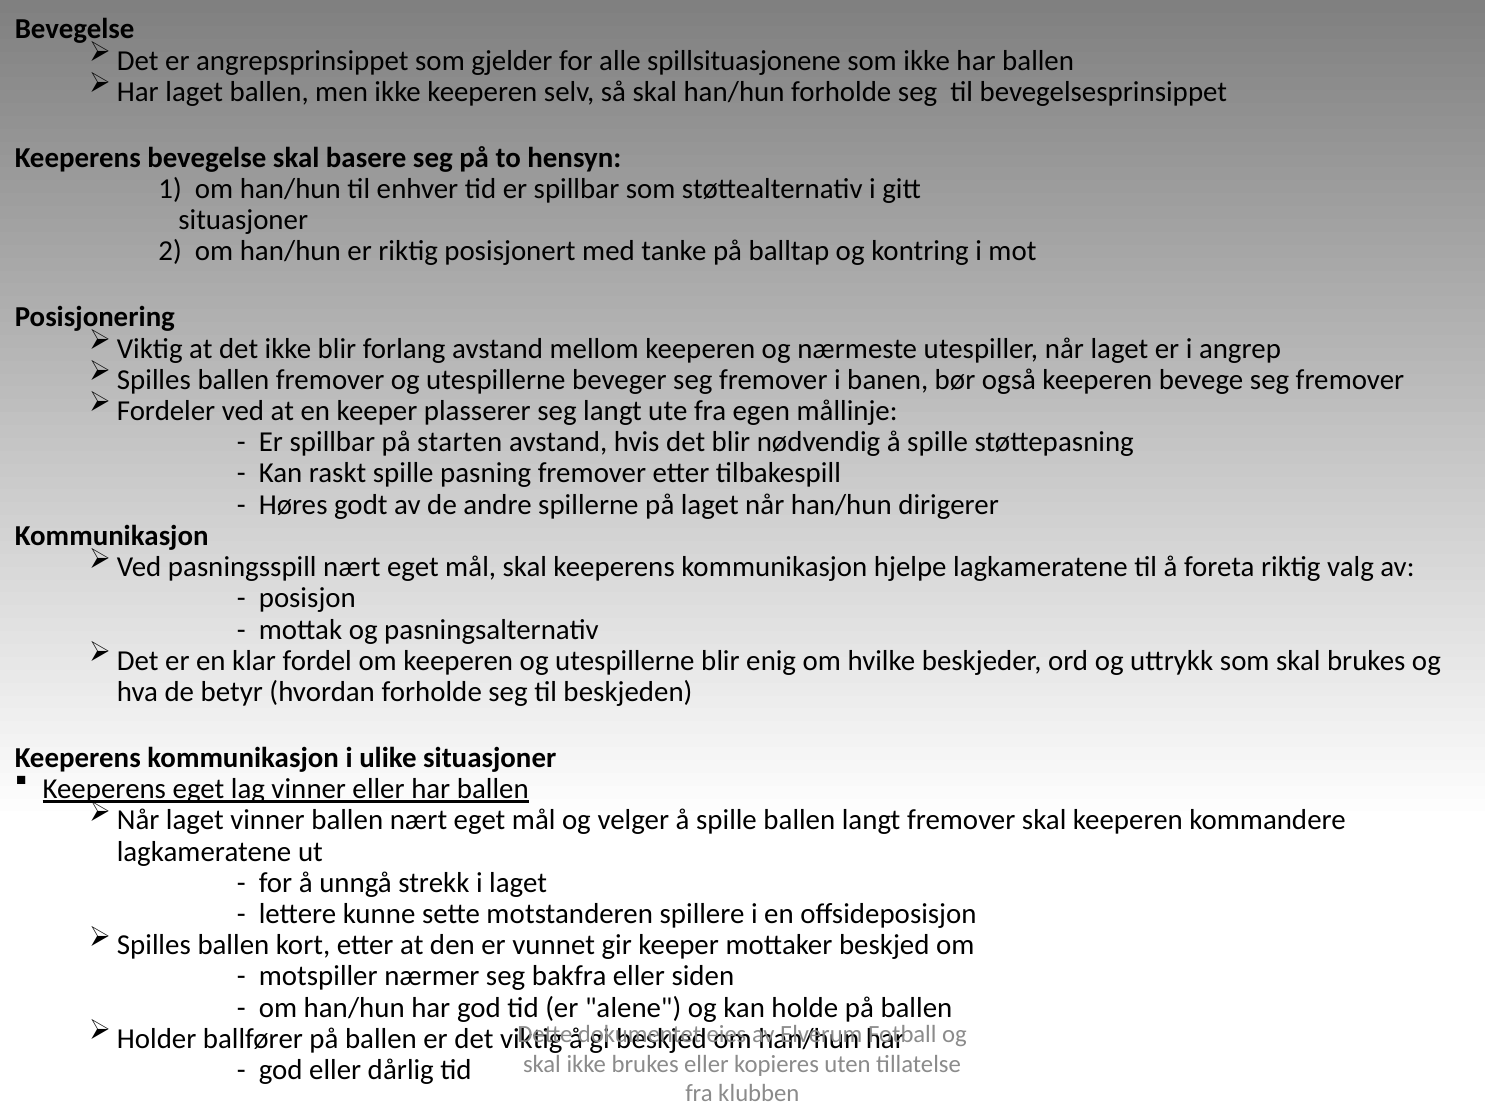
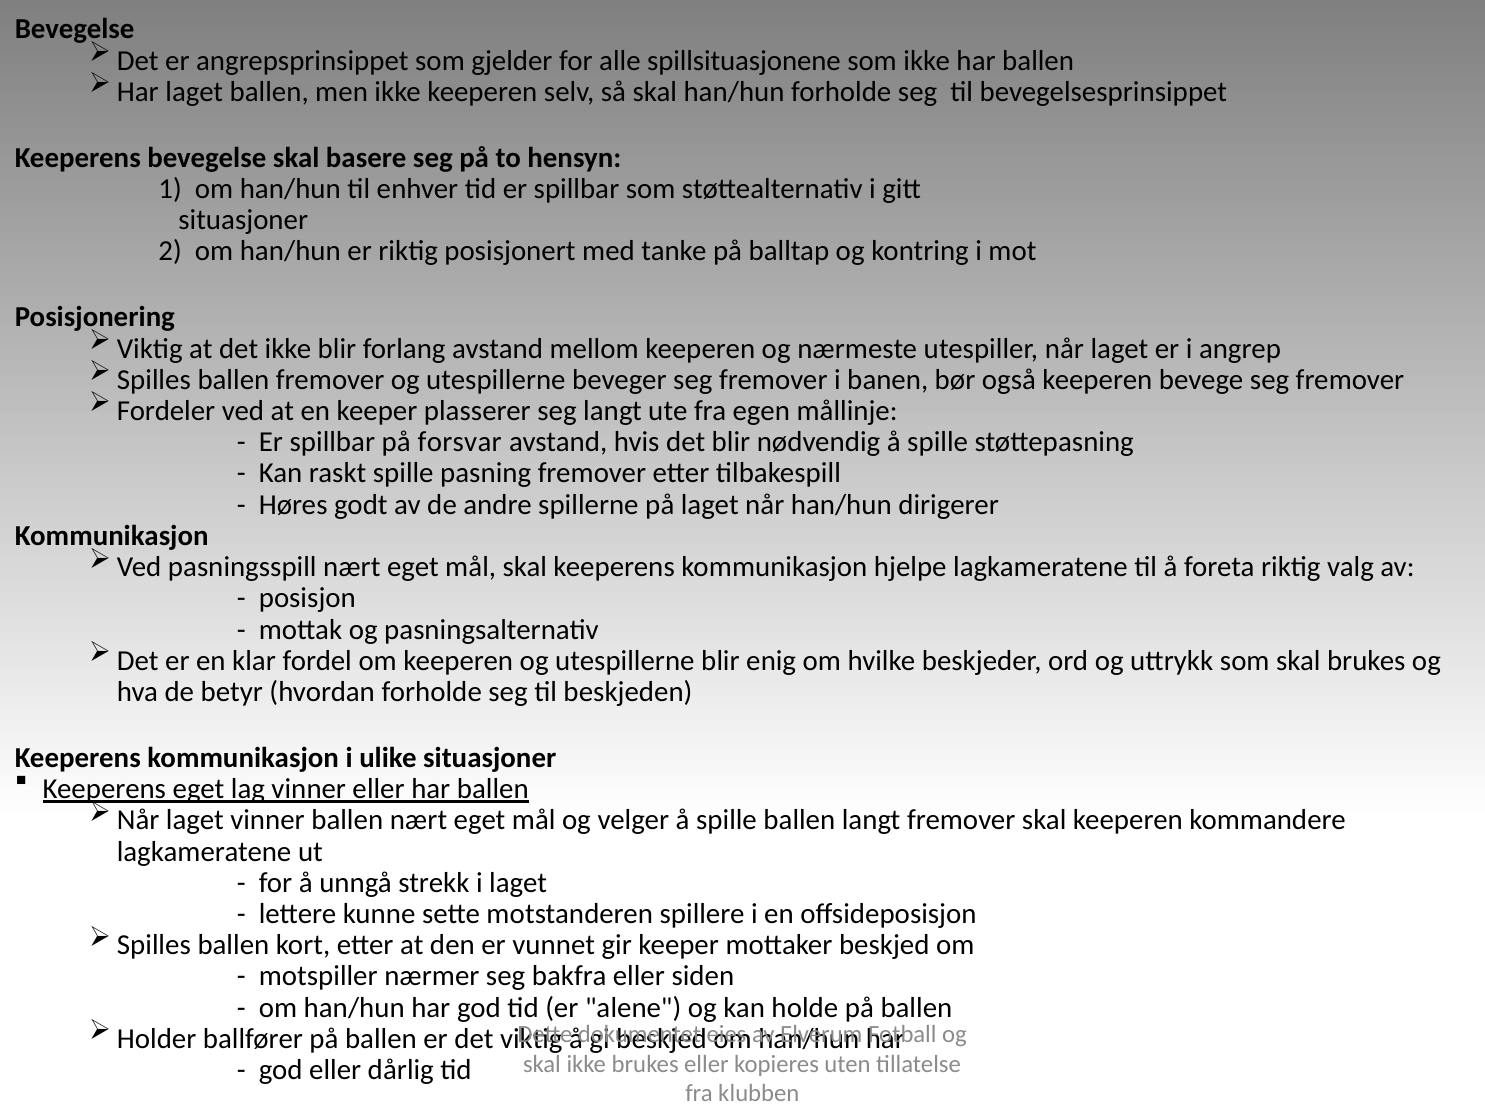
starten: starten -> forsvar
